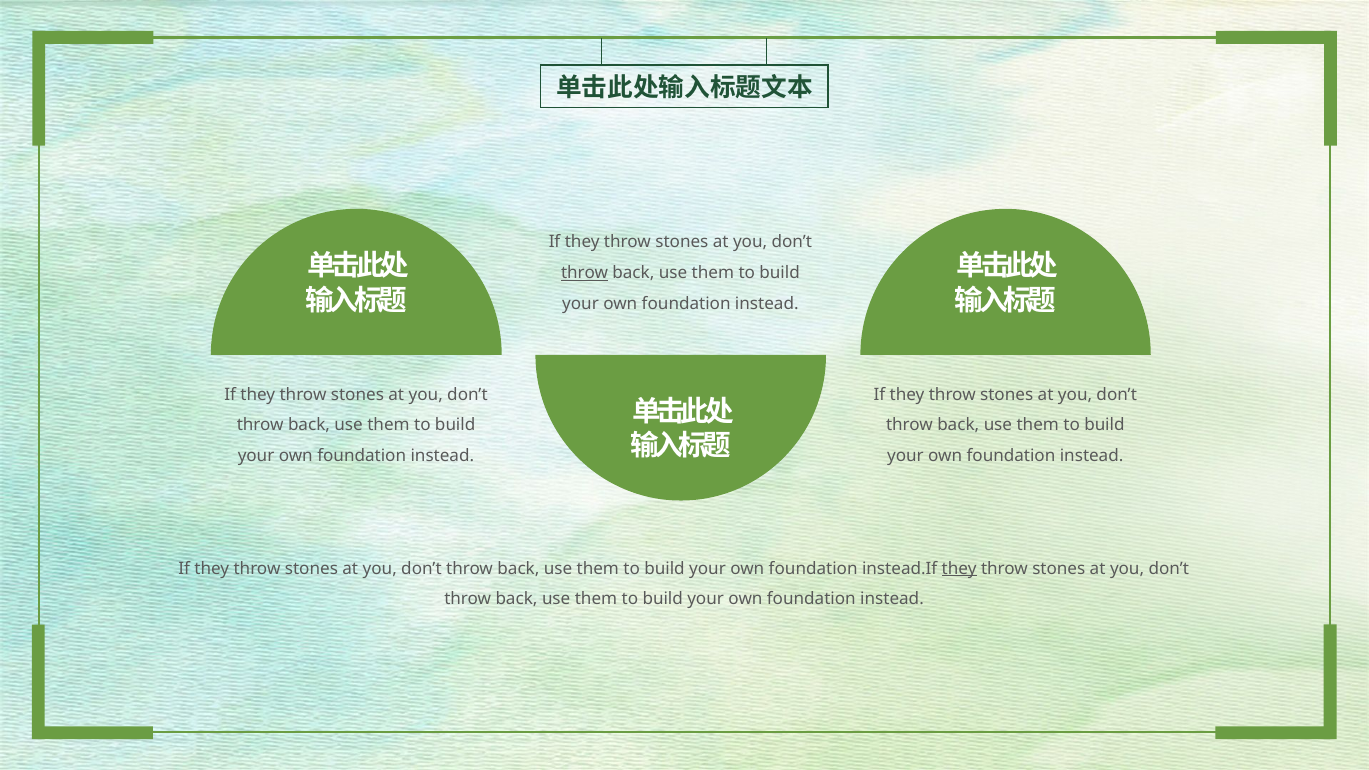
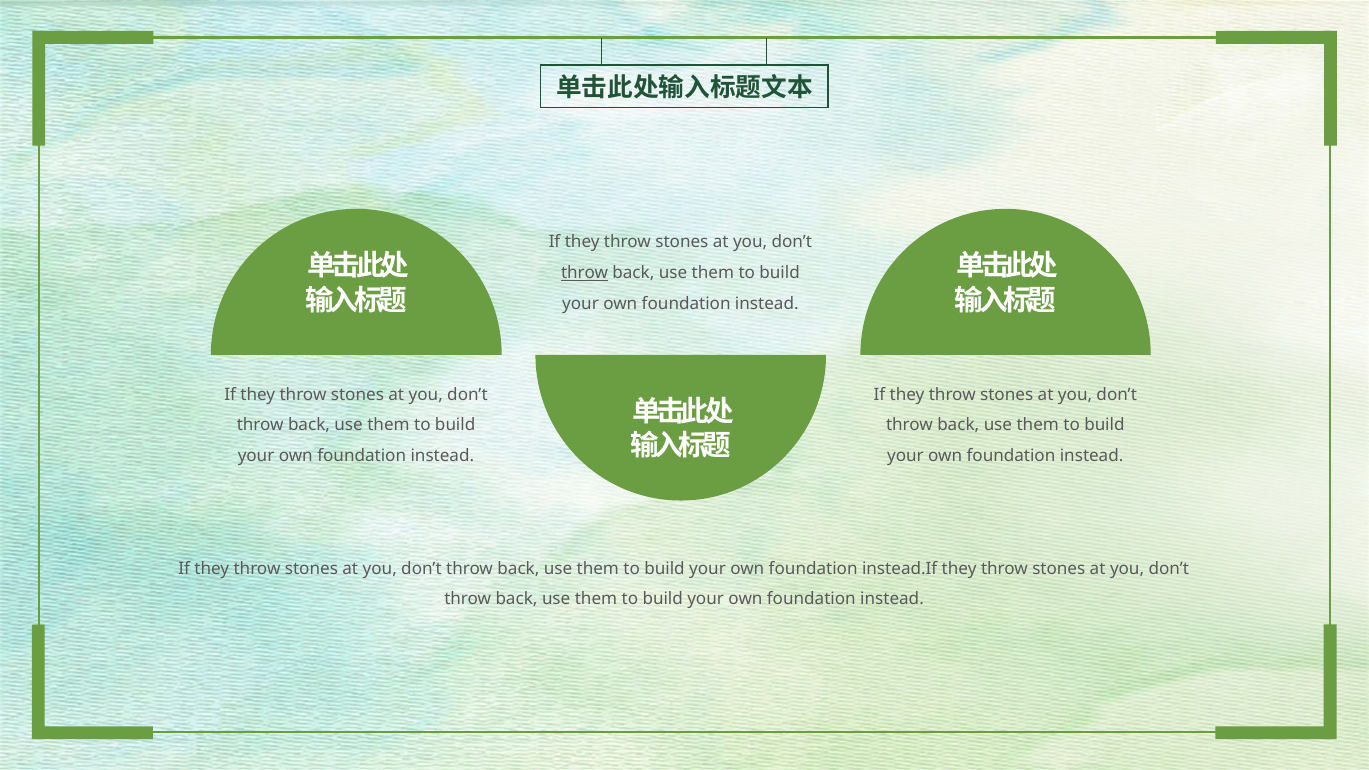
they at (959, 569) underline: present -> none
